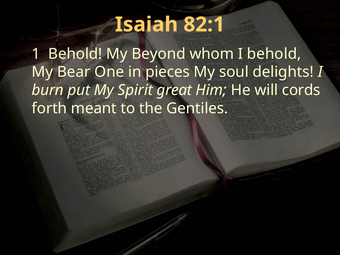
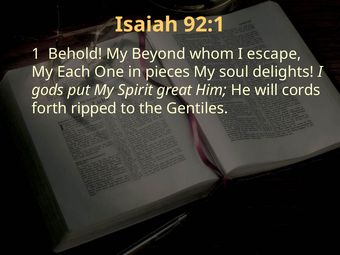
82:1: 82:1 -> 92:1
I behold: behold -> escape
Bear: Bear -> Each
burn: burn -> gods
meant: meant -> ripped
